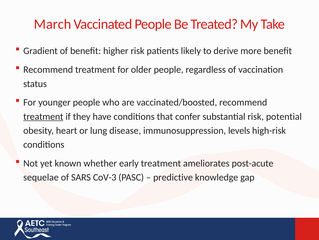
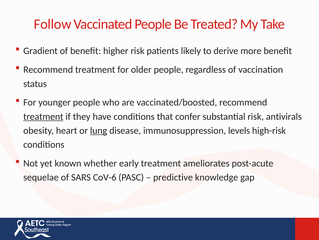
March: March -> Follow
potential: potential -> antivirals
lung underline: none -> present
CoV-3: CoV-3 -> CoV-6
